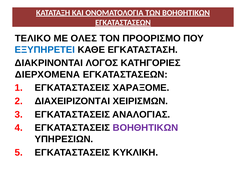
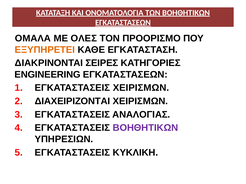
ΤΕΛΙΚΟ: ΤΕΛΙΚΟ -> ΟΜΑΛΑ
ΕΞΥΠΗΡΕΤΕΙ colour: blue -> orange
ΛΟΓΟΣ: ΛΟΓΟΣ -> ΣΕΙΡΕΣ
ΔΙΕΡΧΟΜΕΝΑ: ΔΙΕΡΧΟΜΕΝΑ -> ENGINEERING
ΕΓΚΑΤΑΣΤΑΣΕΙΣ ΧΑΡΑΞΟΜΕ: ΧΑΡΑΞΟΜΕ -> ΧΕΙΡΙΣΜΩΝ
